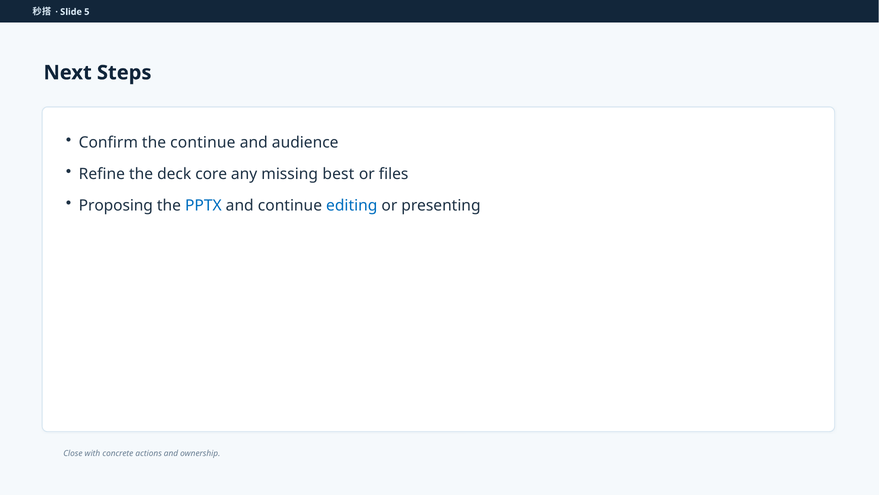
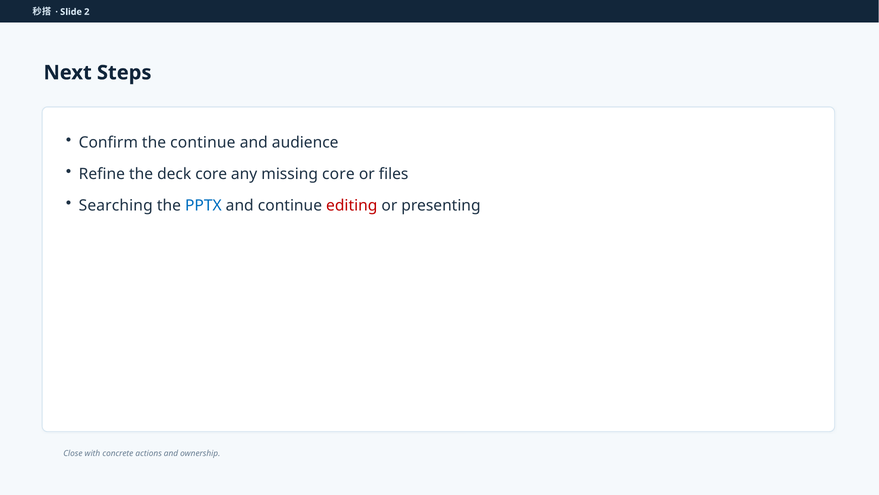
5: 5 -> 2
missing best: best -> core
Proposing: Proposing -> Searching
editing colour: blue -> red
